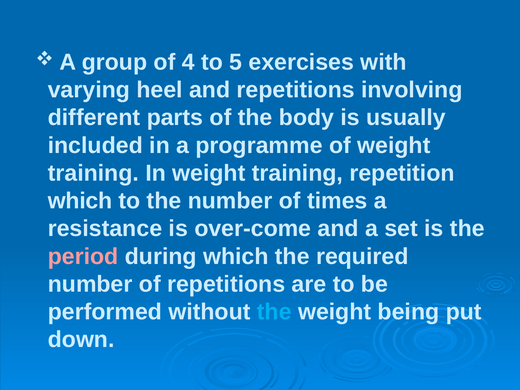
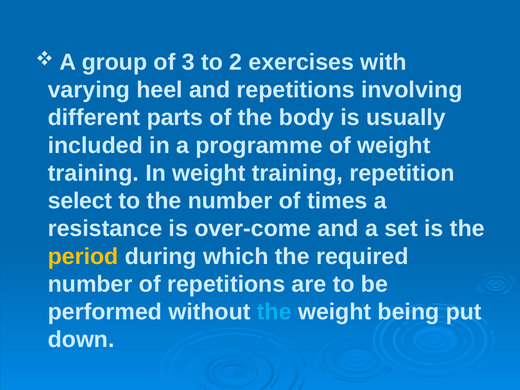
4: 4 -> 3
5: 5 -> 2
which at (80, 201): which -> select
period colour: pink -> yellow
